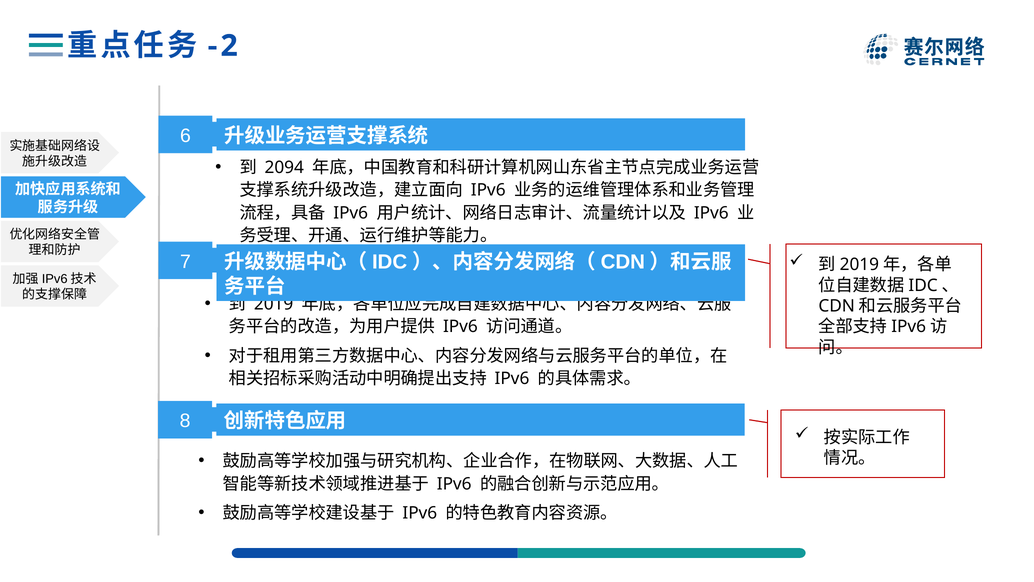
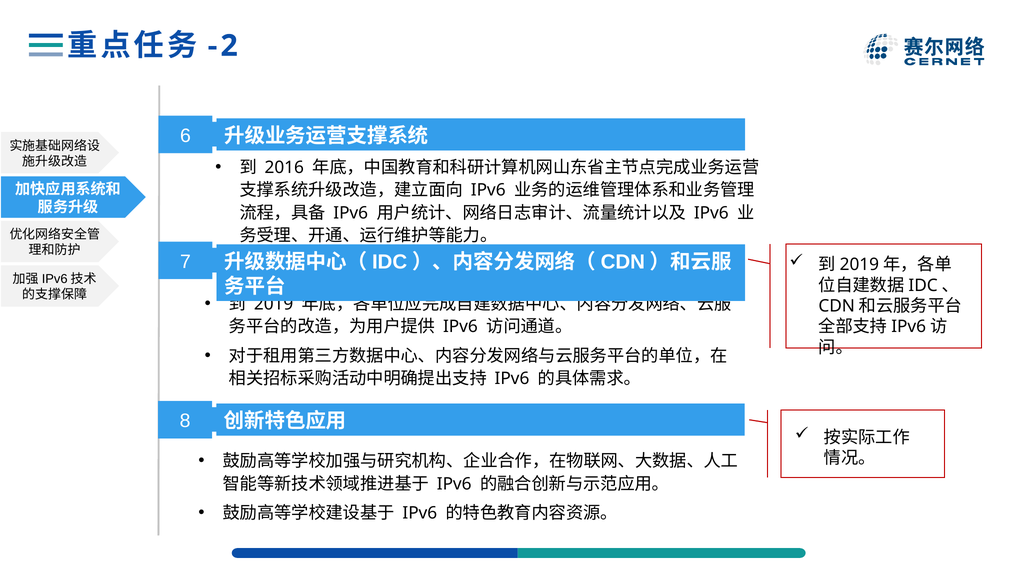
2094: 2094 -> 2016
